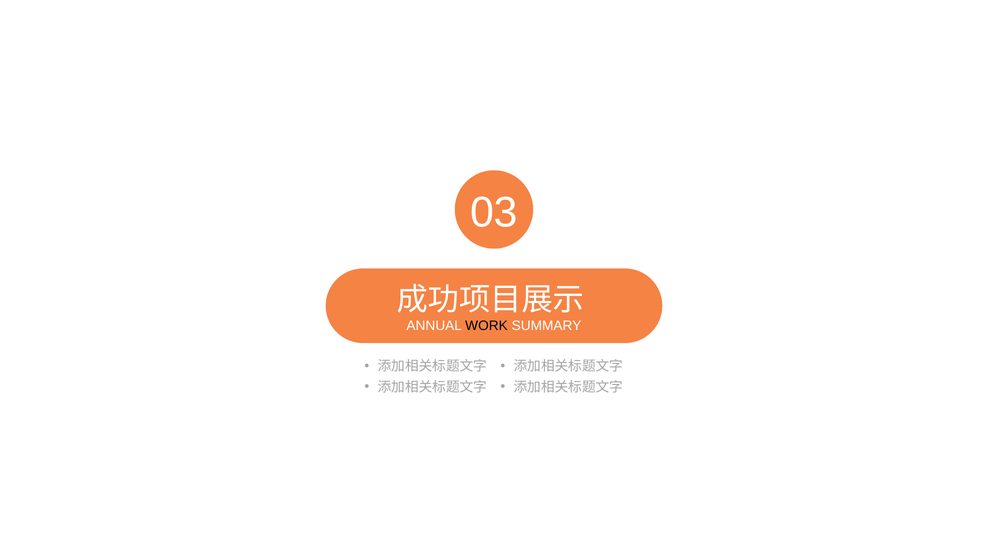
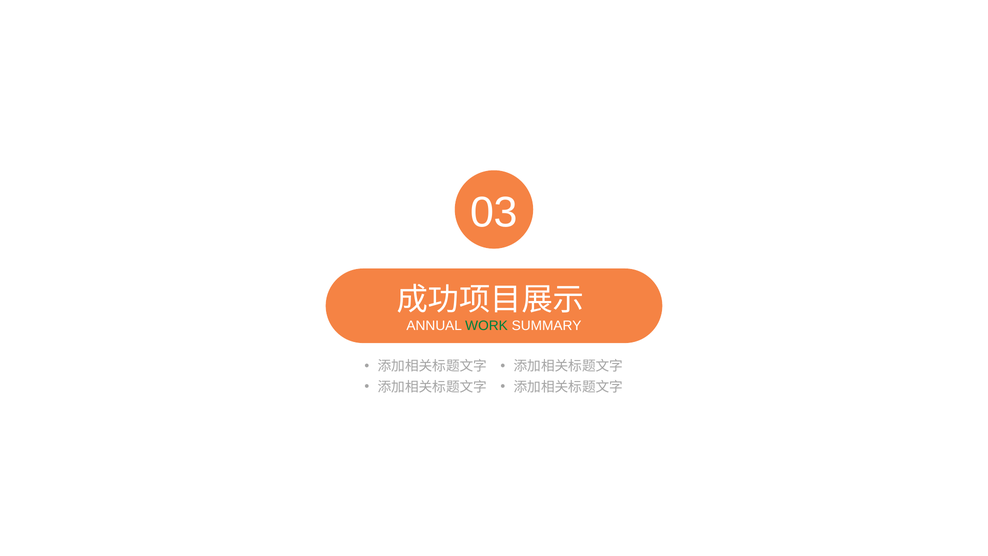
WORK colour: black -> green
